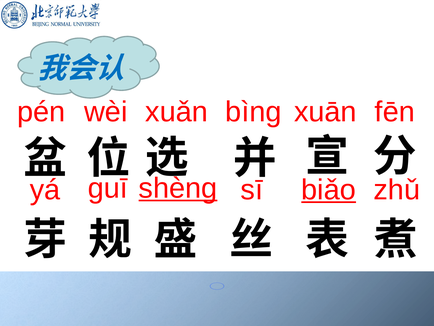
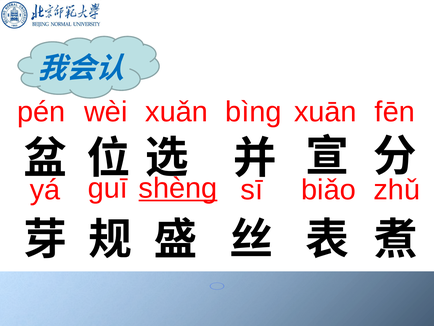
biǎo underline: present -> none
